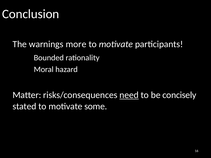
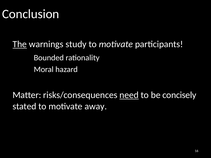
The underline: none -> present
more: more -> study
some: some -> away
